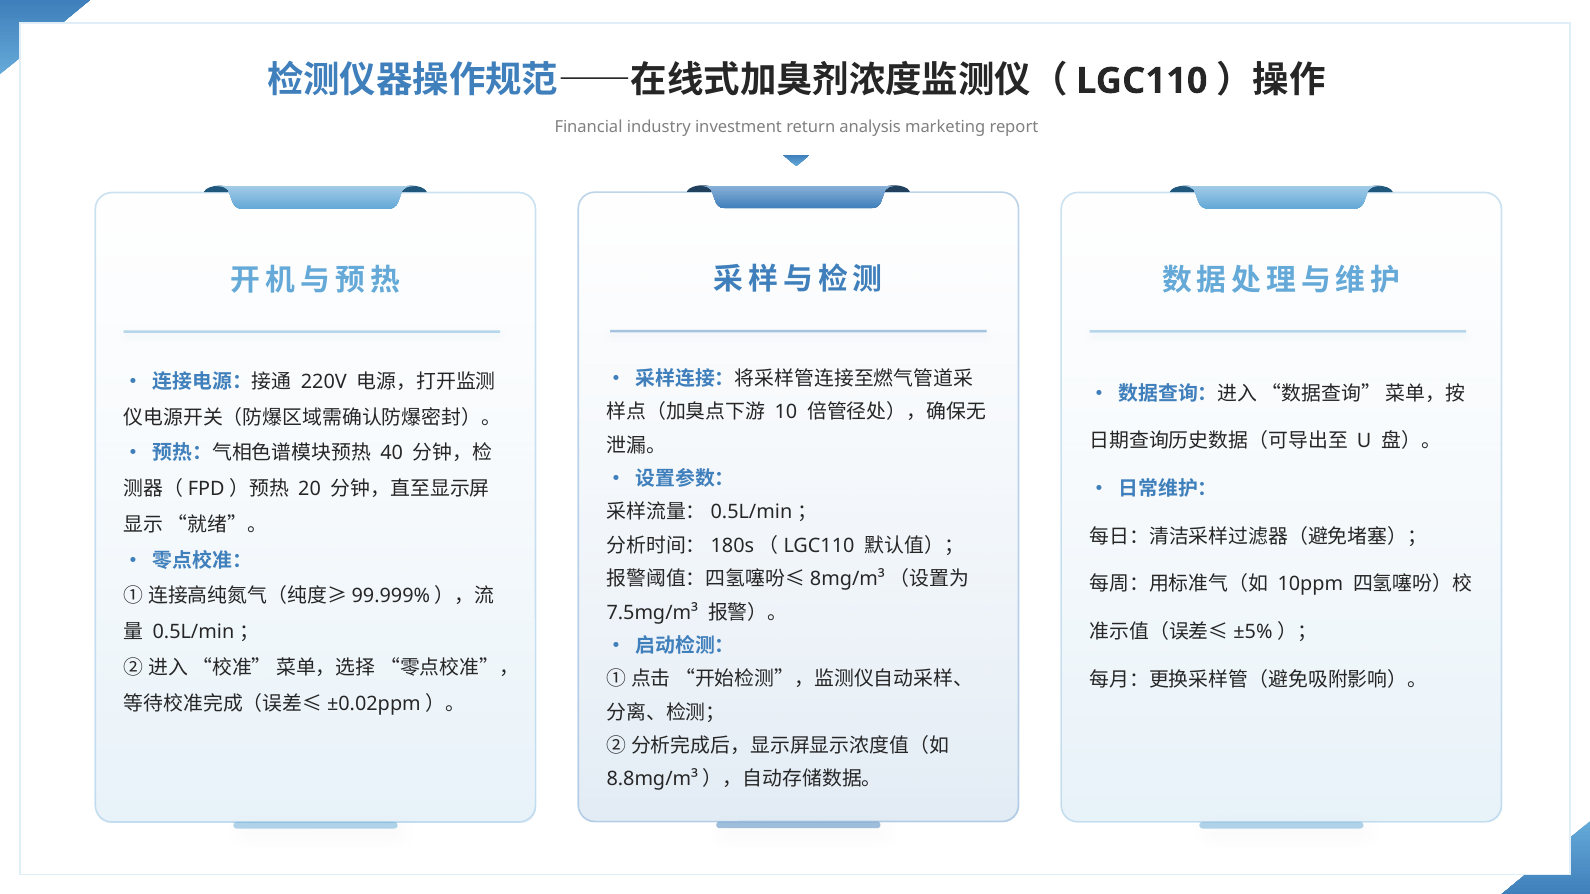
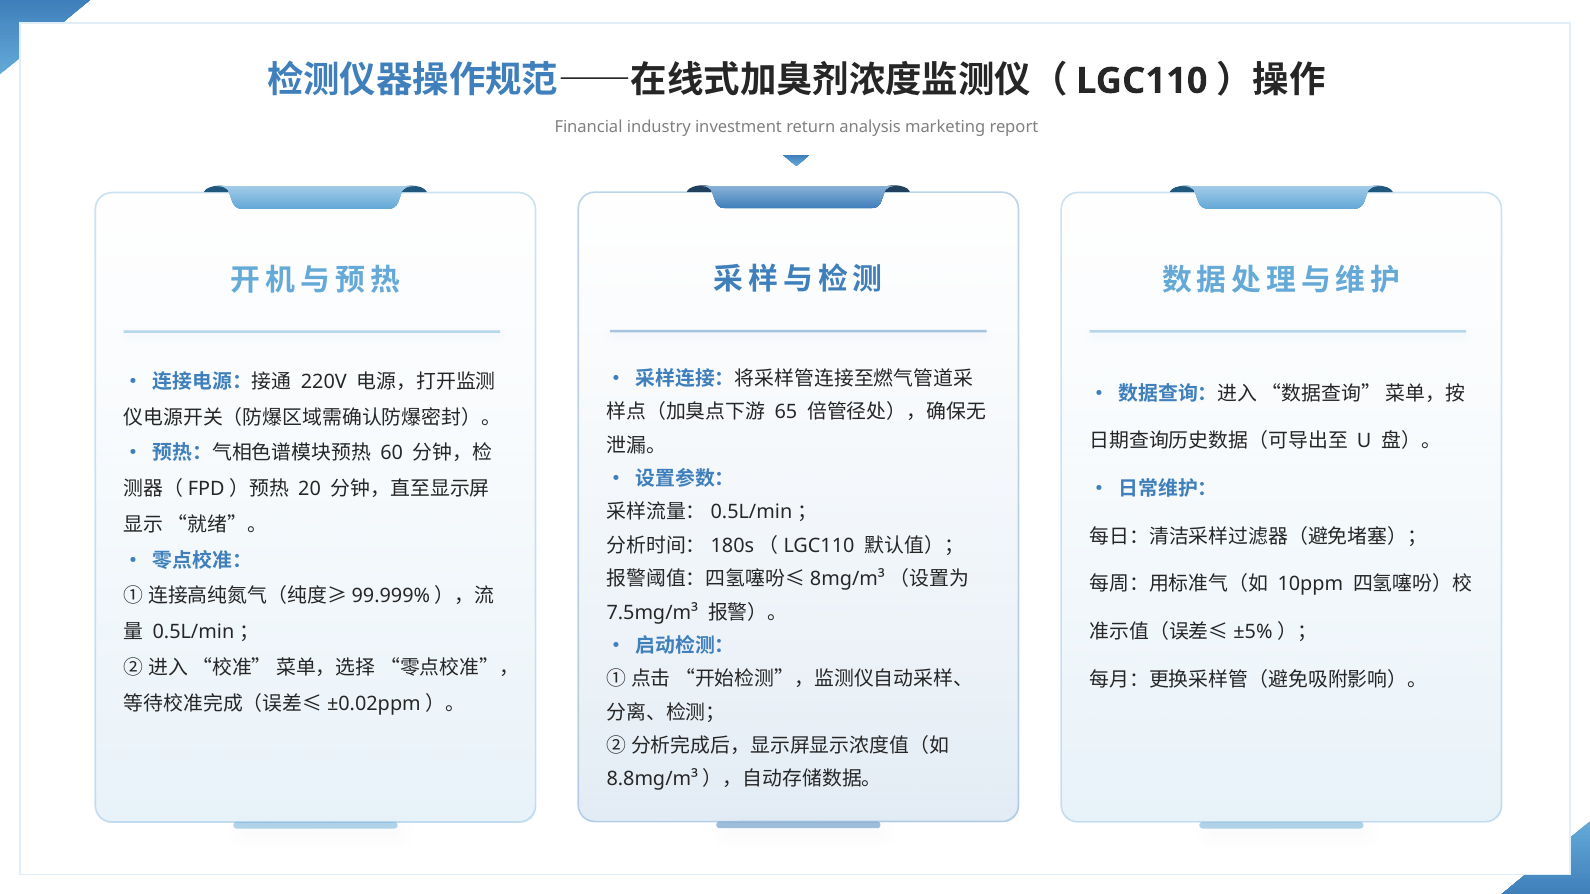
10: 10 -> 65
40: 40 -> 60
